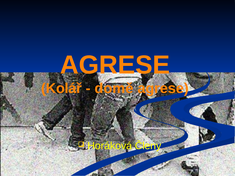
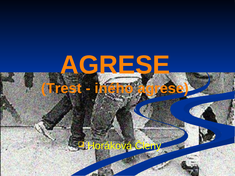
Kolář: Kolář -> Trest
domě: domě -> iného
